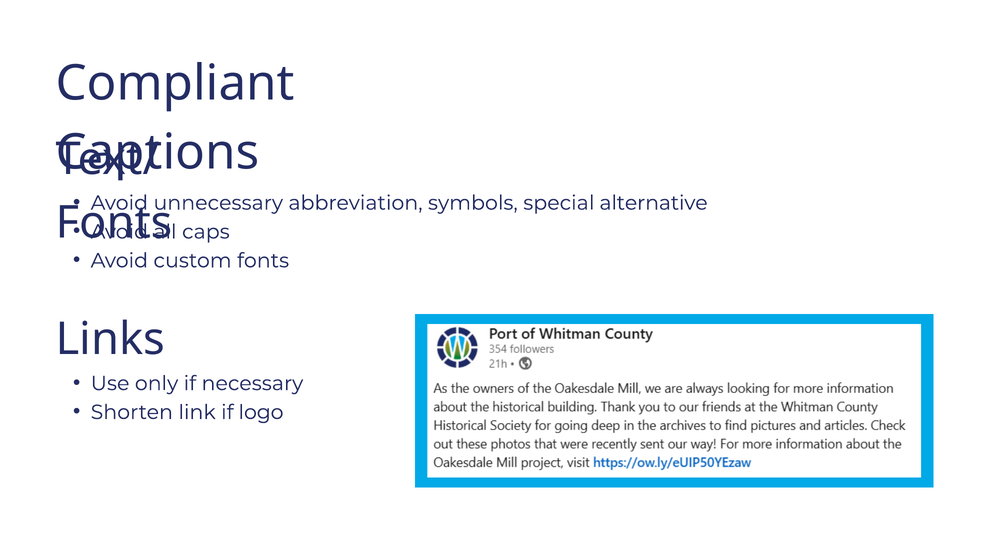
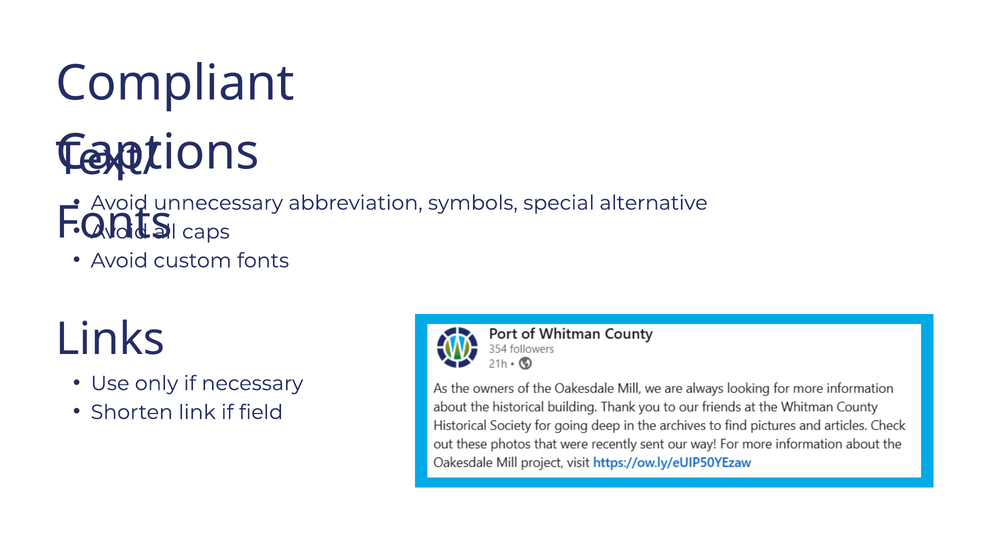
logo: logo -> field
